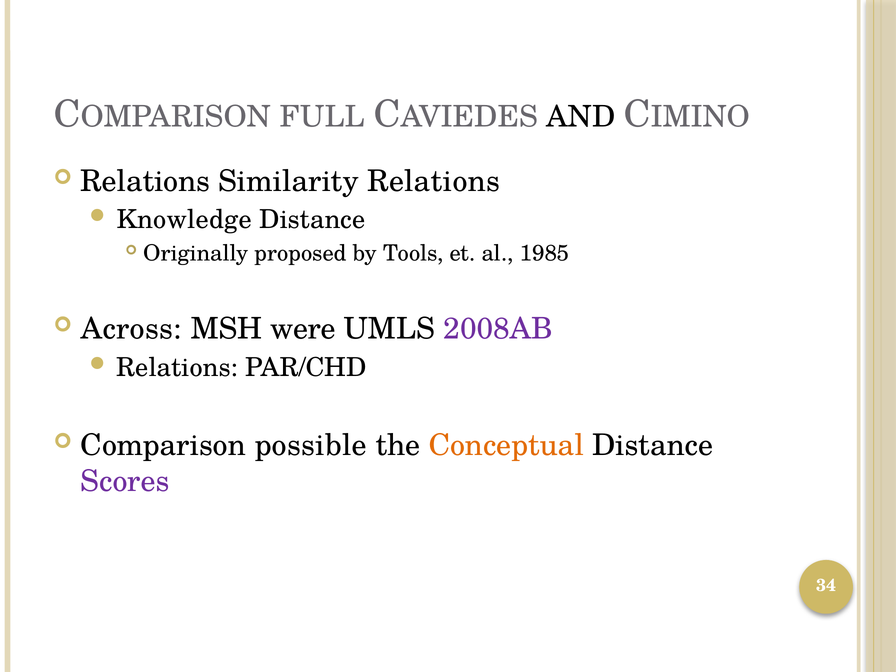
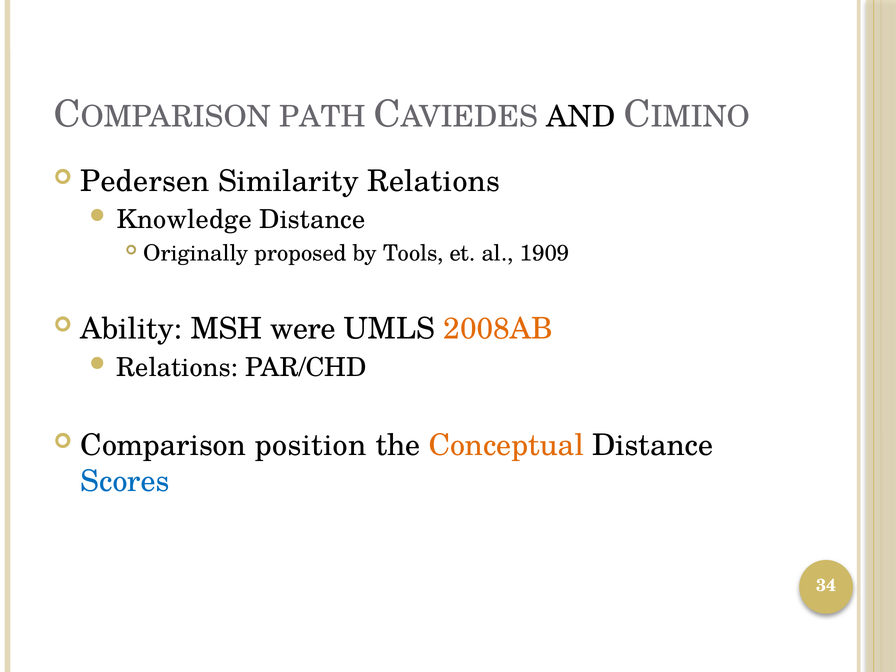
FULL: FULL -> PATH
Relations at (145, 181): Relations -> Pedersen
1985: 1985 -> 1909
Across: Across -> Ability
2008AB colour: purple -> orange
possible: possible -> position
Scores colour: purple -> blue
